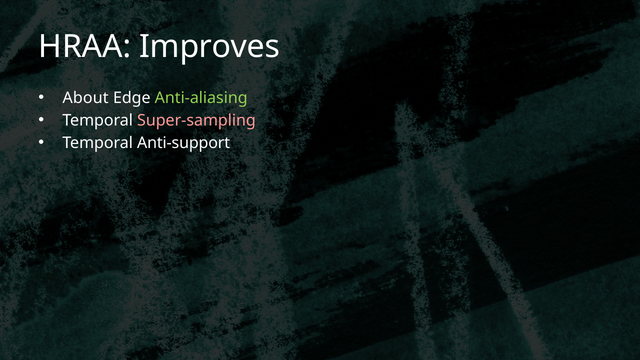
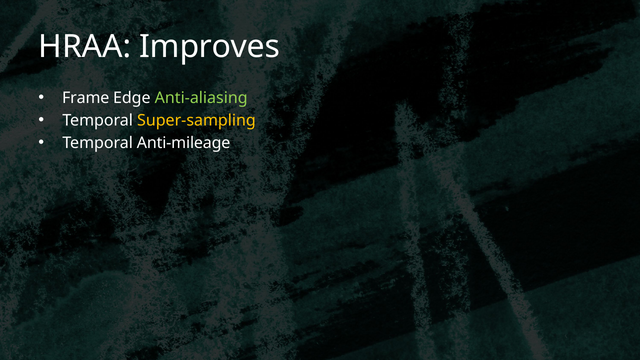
About: About -> Frame
Super-sampling colour: pink -> yellow
Anti-support: Anti-support -> Anti-mileage
